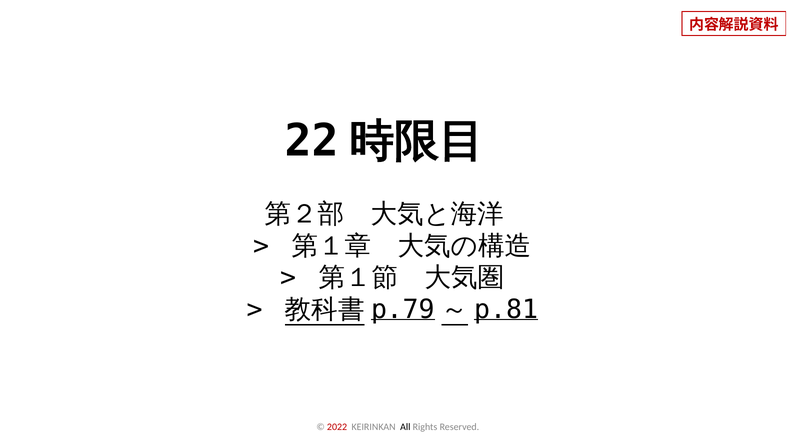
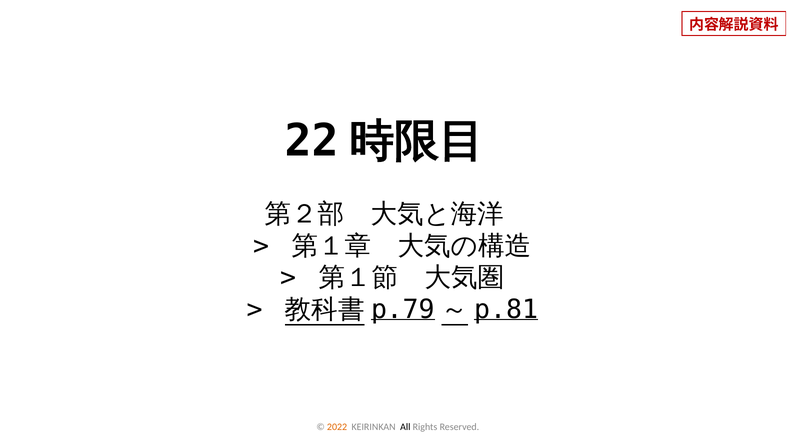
2022 colour: red -> orange
